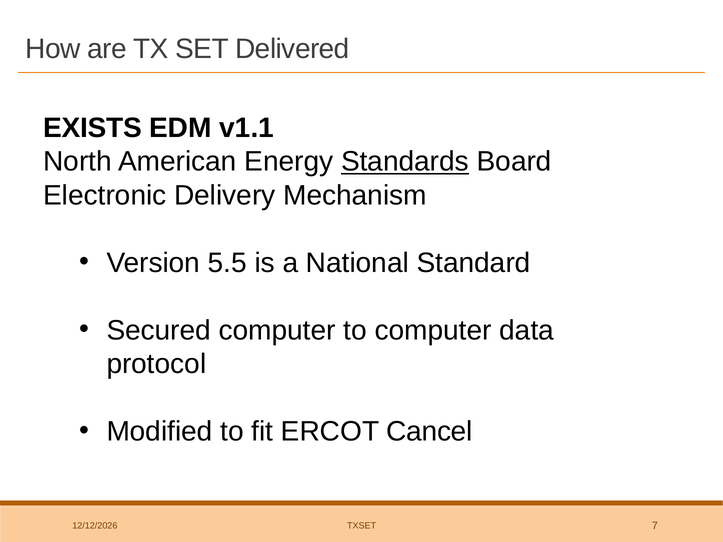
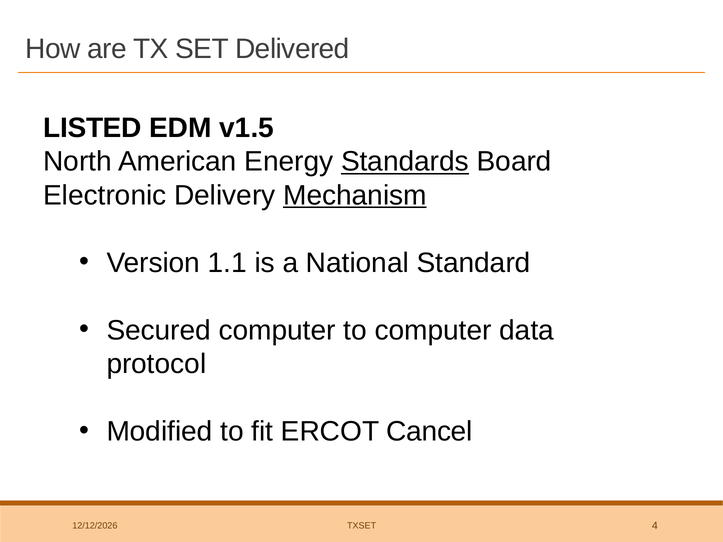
EXISTS: EXISTS -> LISTED
v1.1: v1.1 -> v1.5
Mechanism underline: none -> present
5.5: 5.5 -> 1.1
7: 7 -> 4
